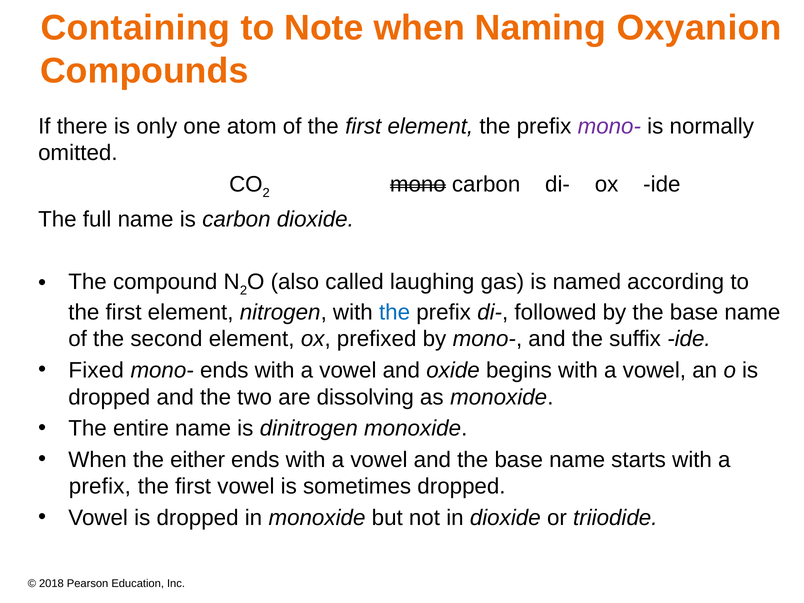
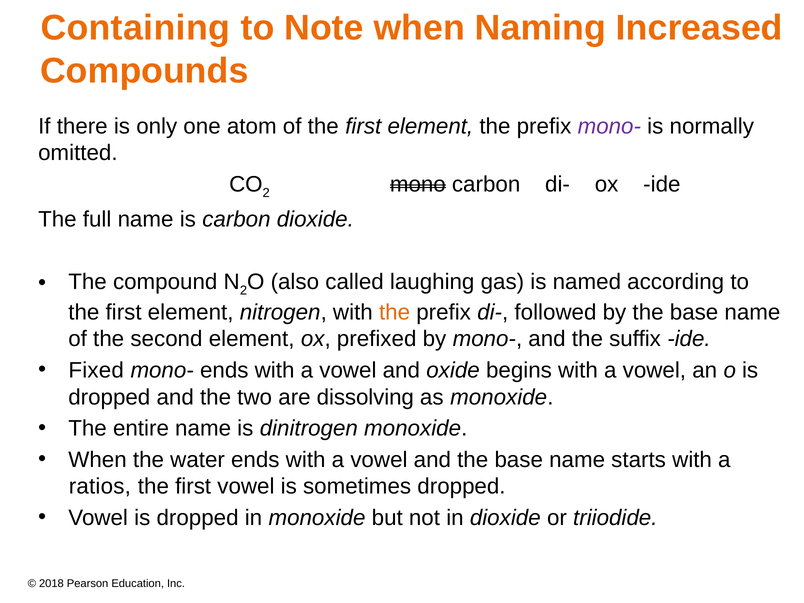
Oxyanion: Oxyanion -> Increased
the at (395, 312) colour: blue -> orange
either: either -> water
prefix at (100, 487): prefix -> ratios
